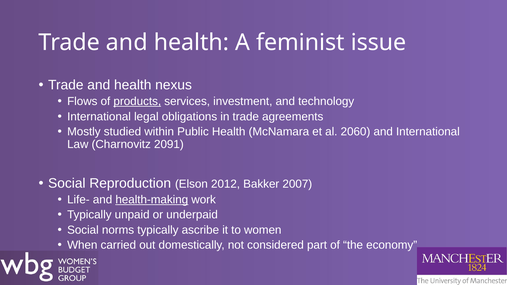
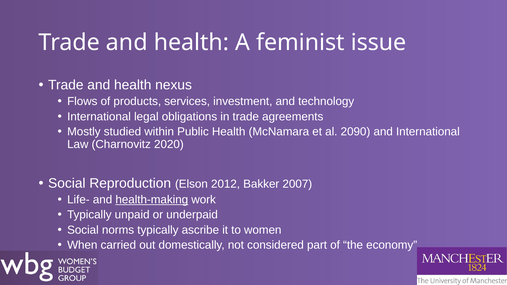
products underline: present -> none
2060: 2060 -> 2090
2091: 2091 -> 2020
